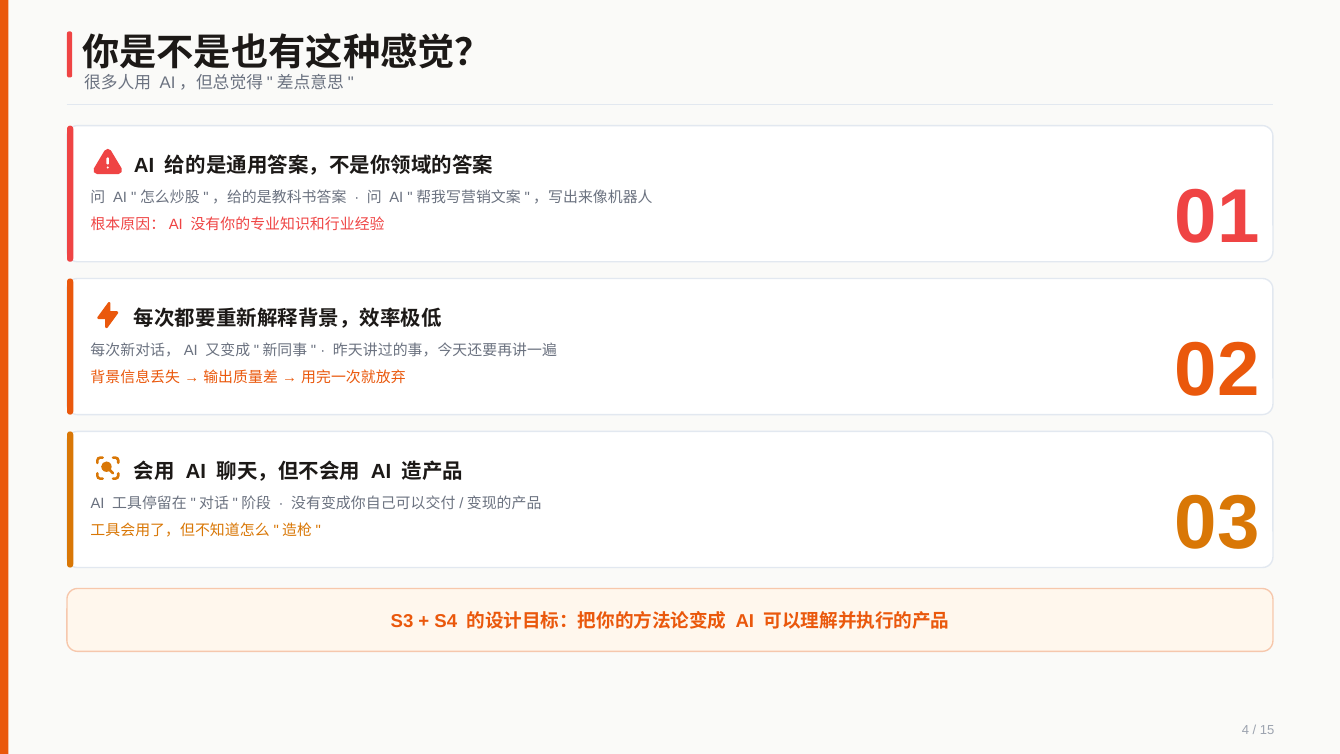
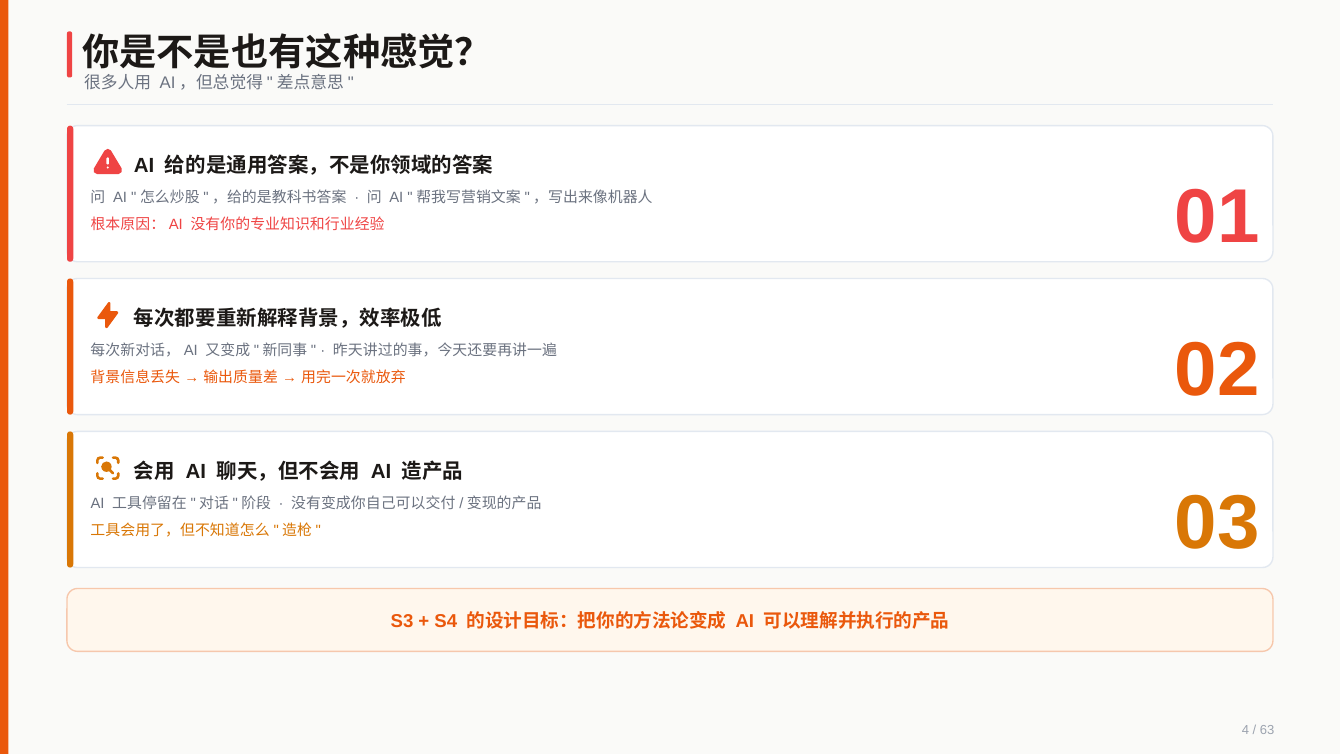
15: 15 -> 63
